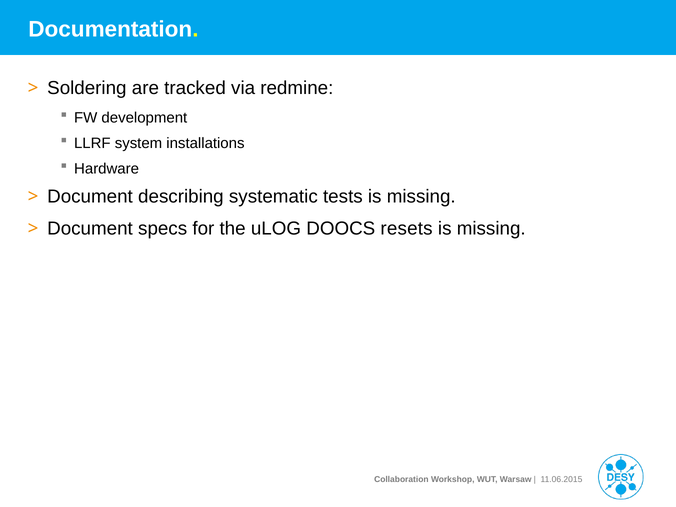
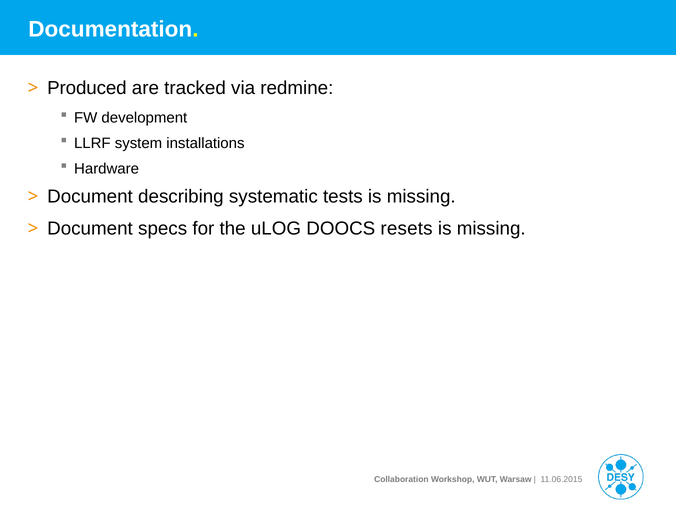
Soldering: Soldering -> Produced
